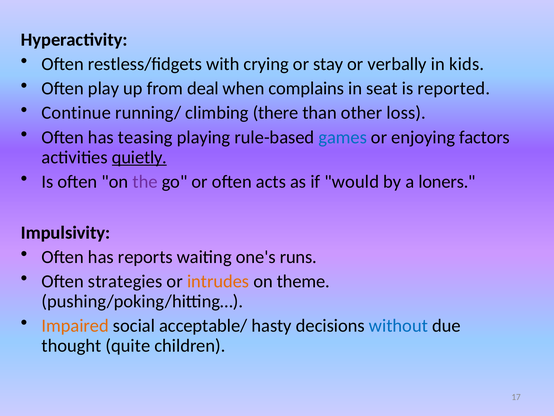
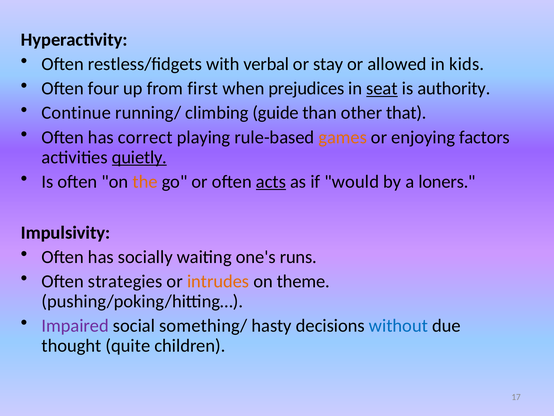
crying: crying -> verbal
verbally: verbally -> allowed
play: play -> four
deal: deal -> first
complains: complains -> prejudices
seat underline: none -> present
reported: reported -> authority
there: there -> guide
loss: loss -> that
teasing: teasing -> correct
games colour: blue -> orange
the colour: purple -> orange
acts underline: none -> present
reports: reports -> socially
Impaired colour: orange -> purple
acceptable/: acceptable/ -> something/
